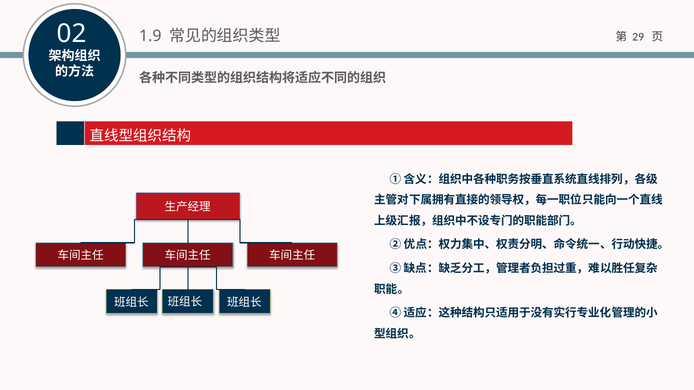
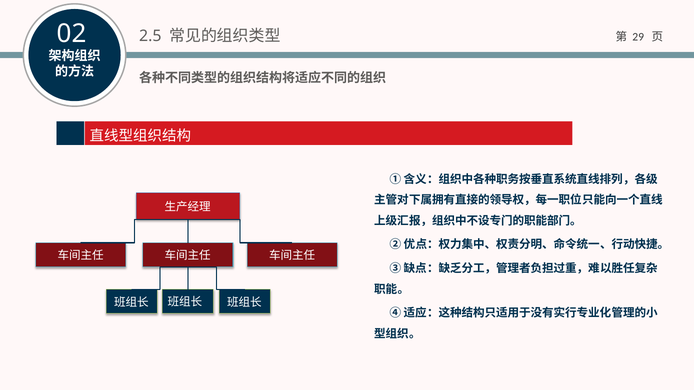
1.9: 1.9 -> 2.5
